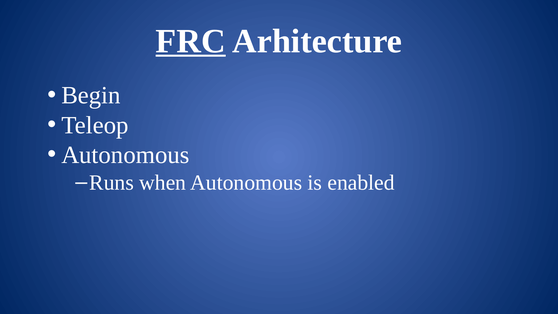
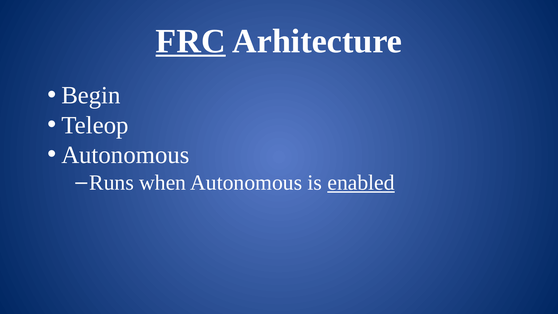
enabled underline: none -> present
